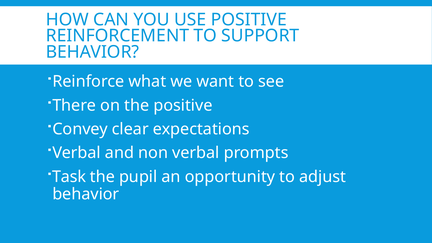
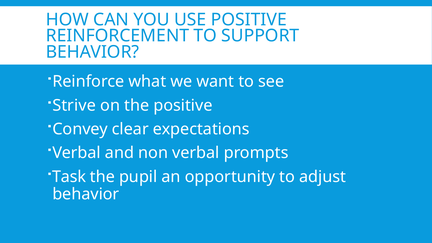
There: There -> Strive
